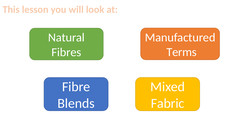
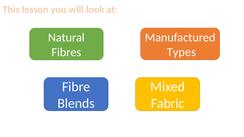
Terms: Terms -> Types
